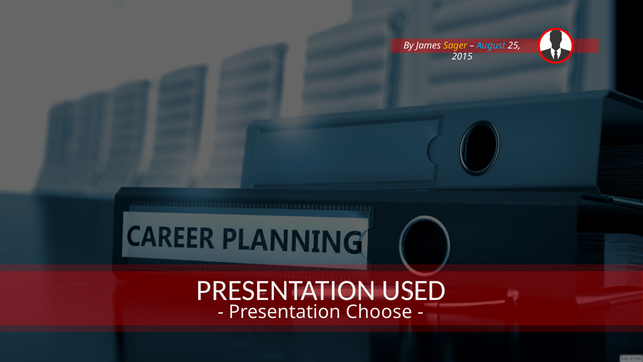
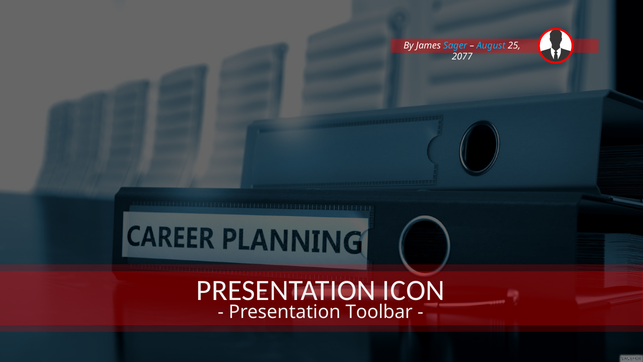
Sager colour: yellow -> light blue
2015: 2015 -> 2077
USED: USED -> ICON
Choose: Choose -> Toolbar
